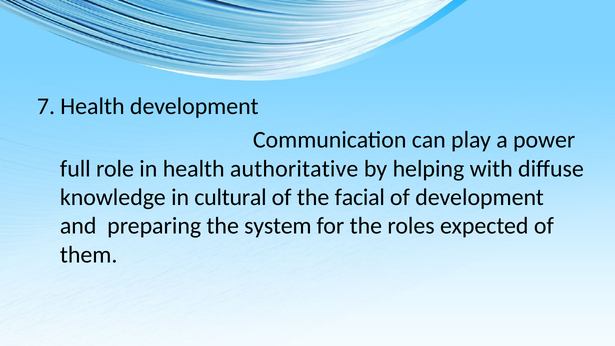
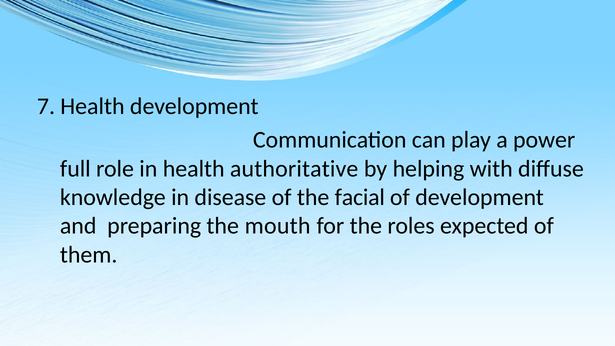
cultural: cultural -> disease
system: system -> mouth
